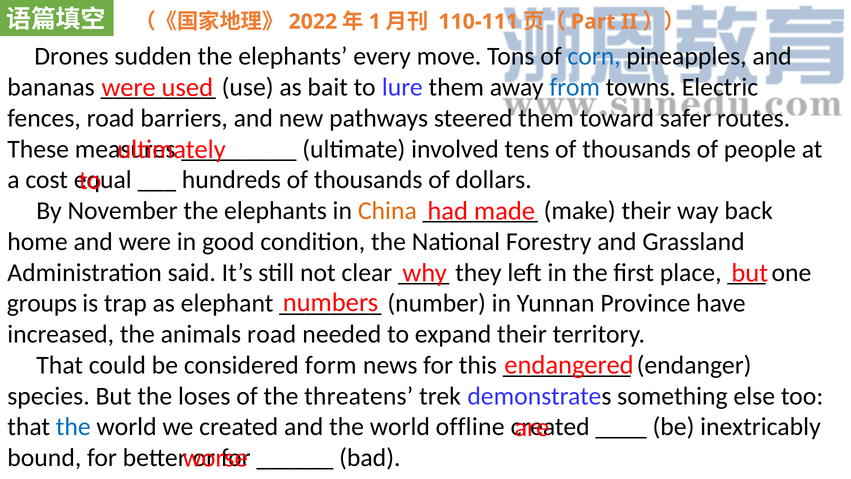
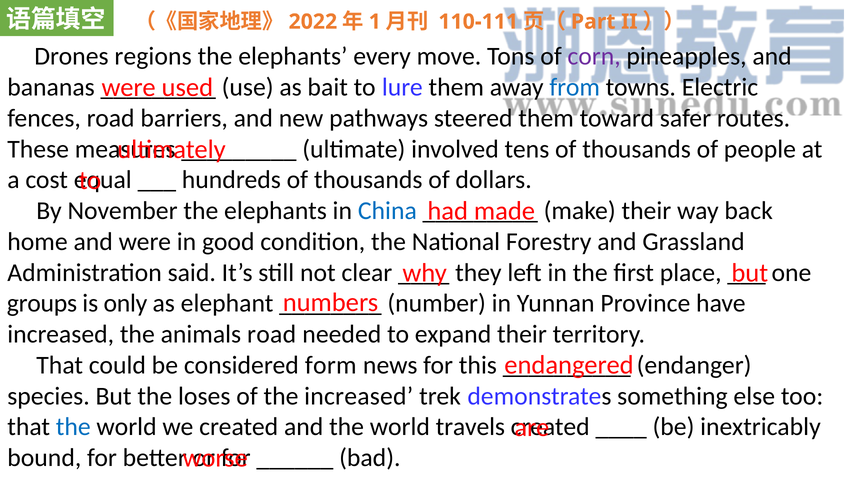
sudden: sudden -> regions
corn colour: blue -> purple
China colour: orange -> blue
trap: trap -> only
the threatens: threatens -> increased
offline: offline -> travels
